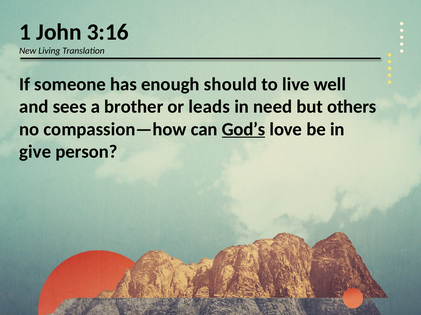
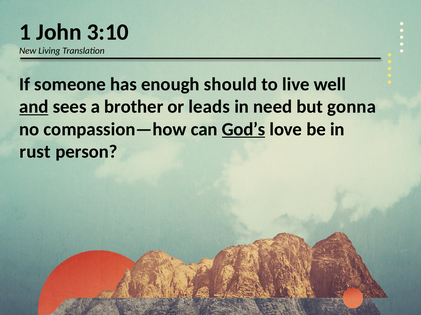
3:16: 3:16 -> 3:10
and underline: none -> present
others: others -> gonna
give: give -> rust
